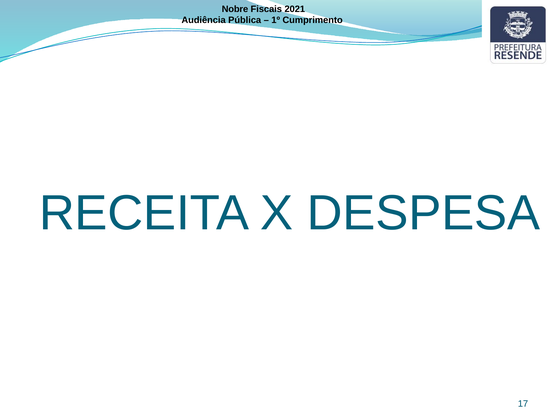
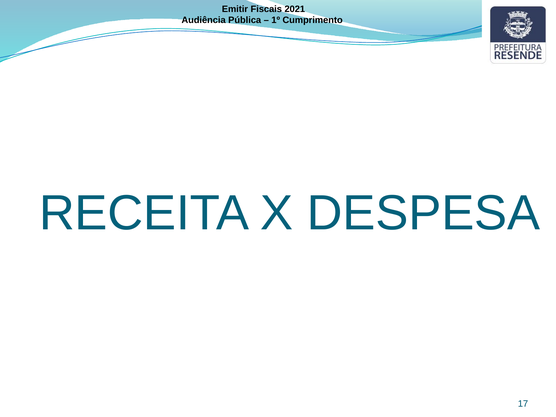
Nobre: Nobre -> Emitir
